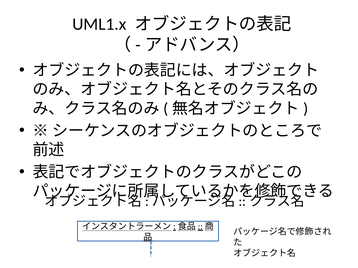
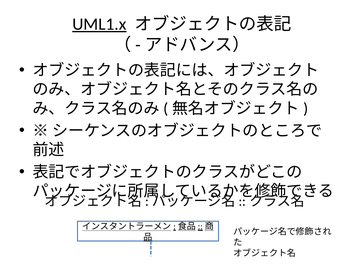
UML1.x underline: none -> present
